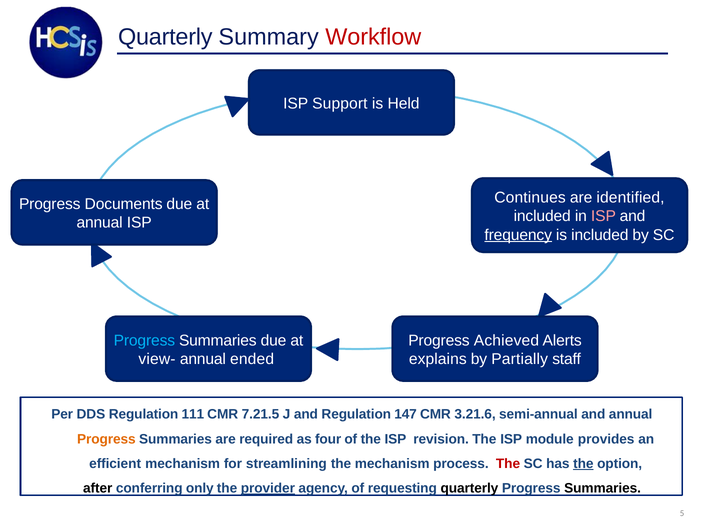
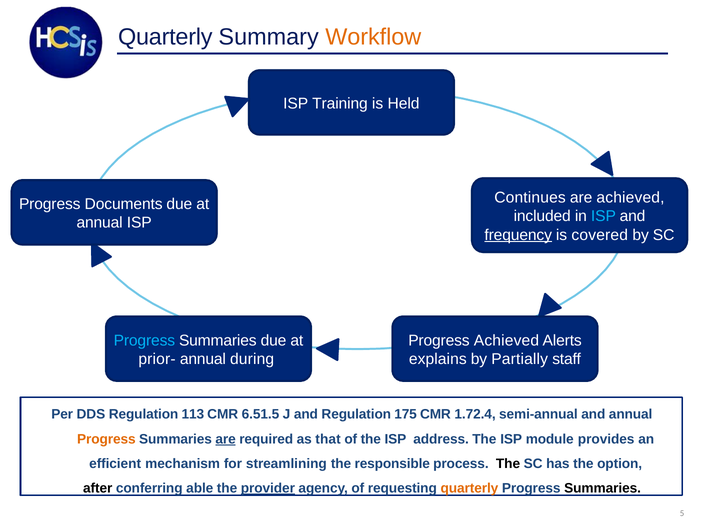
Workflow colour: red -> orange
Support: Support -> Training
are identified: identified -> achieved
ISP at (603, 216) colour: pink -> light blue
is included: included -> covered
view-: view- -> prior-
ended: ended -> during
111: 111 -> 113
7.21.5: 7.21.5 -> 6.51.5
147: 147 -> 175
3.21.6: 3.21.6 -> 1.72.4
are at (226, 439) underline: none -> present
four: four -> that
revision: revision -> address
the mechanism: mechanism -> responsible
The at (508, 464) colour: red -> black
the at (583, 464) underline: present -> none
only: only -> able
quarterly at (469, 488) colour: black -> orange
